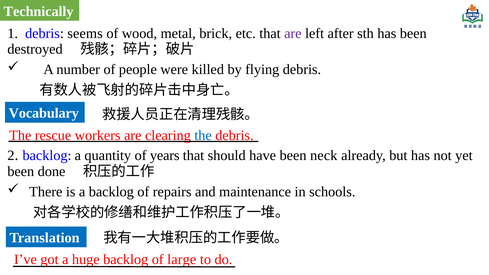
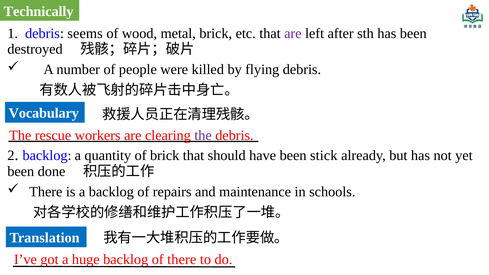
the at (203, 135) colour: blue -> purple
of years: years -> brick
neck: neck -> stick
of large: large -> there
